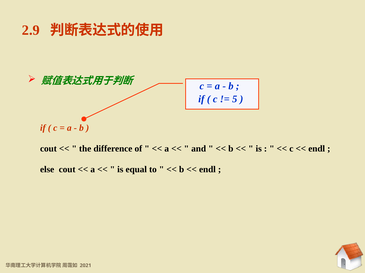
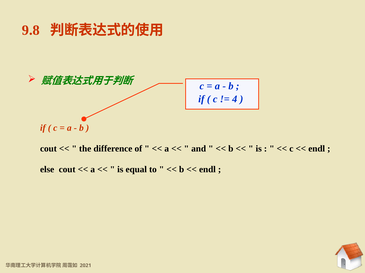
2.9: 2.9 -> 9.8
5: 5 -> 4
